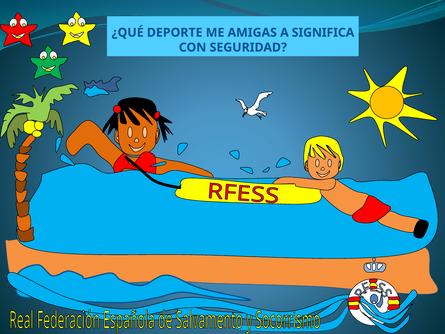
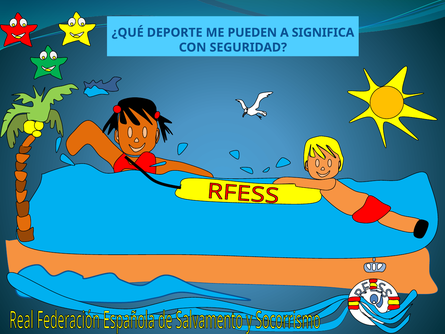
AMIGAS: AMIGAS -> PUEDEN
